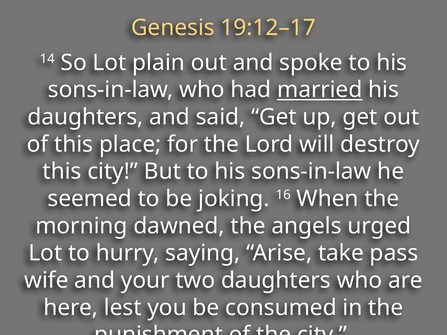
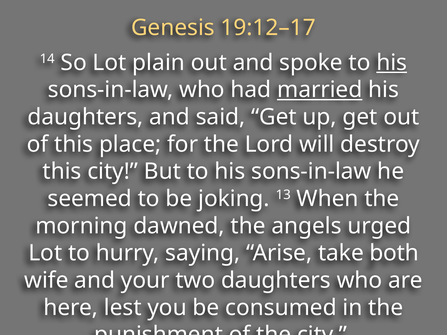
his at (392, 63) underline: none -> present
16: 16 -> 13
pass: pass -> both
